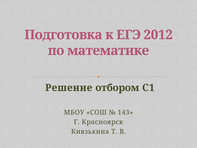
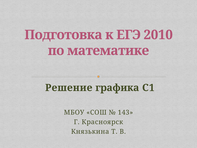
2012: 2012 -> 2010
отбором: отбором -> графика
